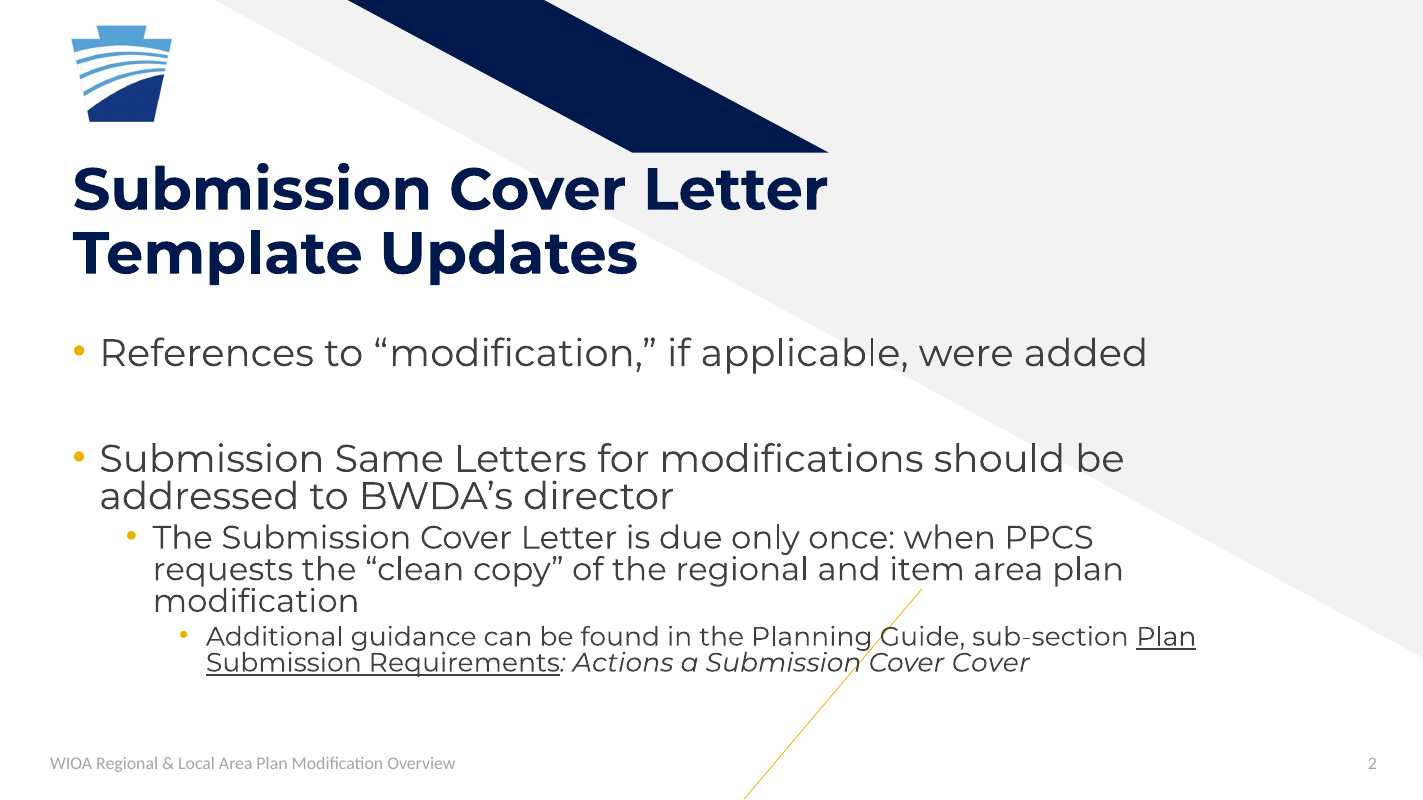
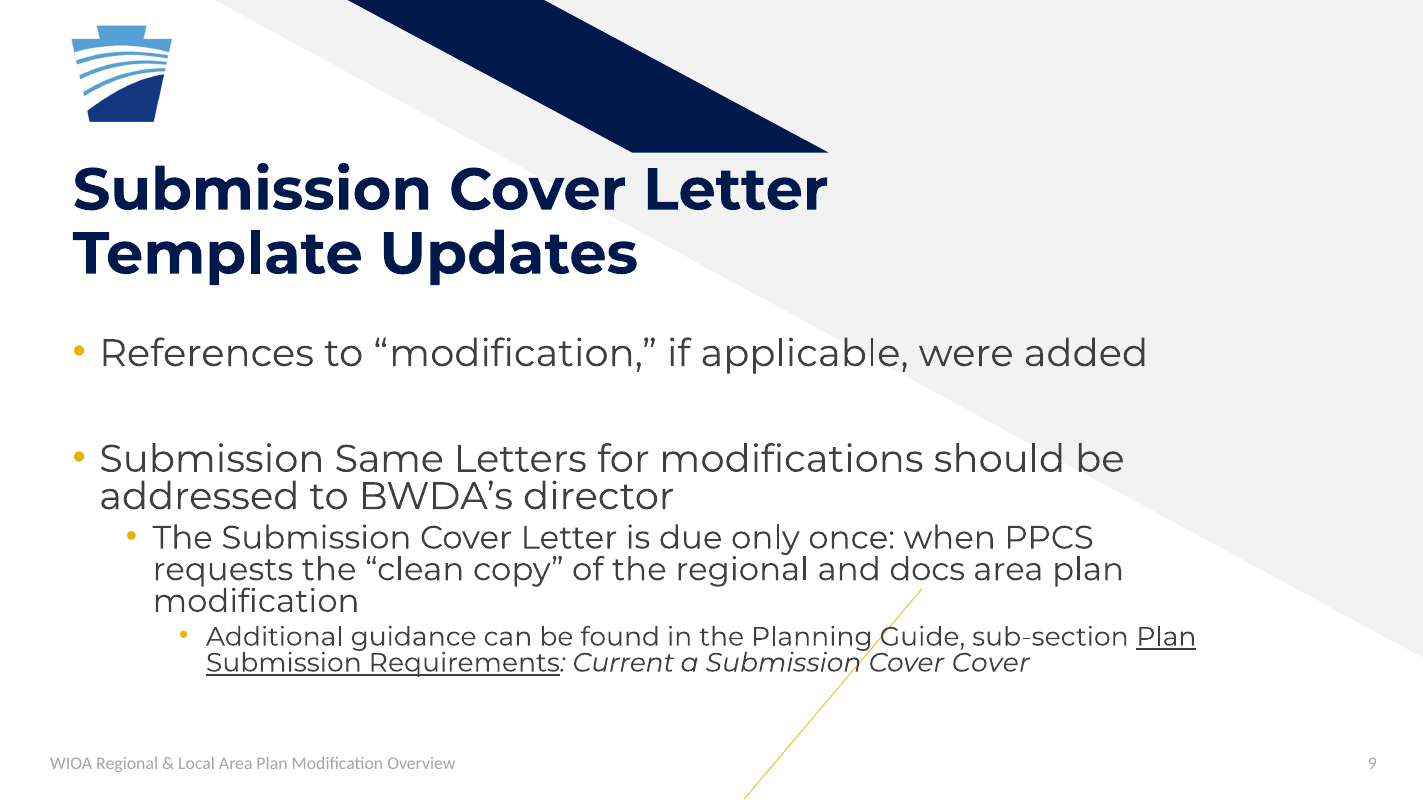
item: item -> docs
Actions: Actions -> Current
2: 2 -> 9
